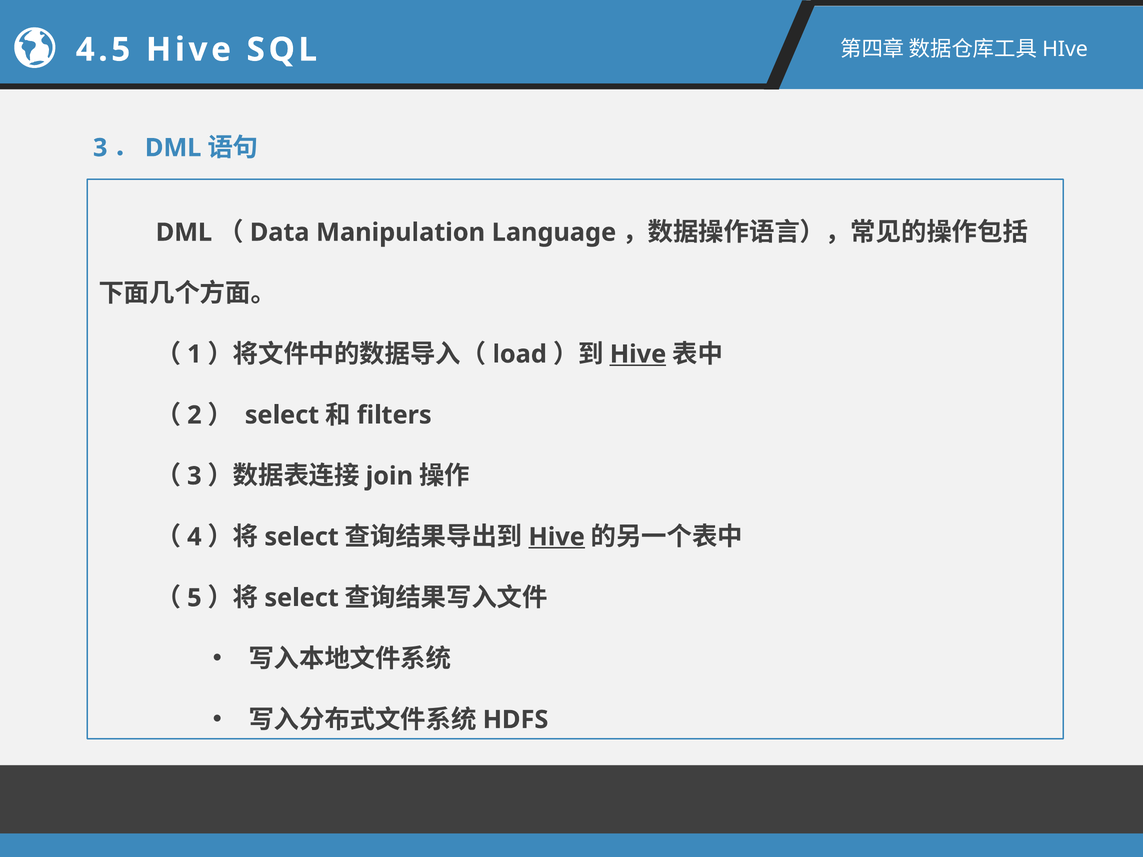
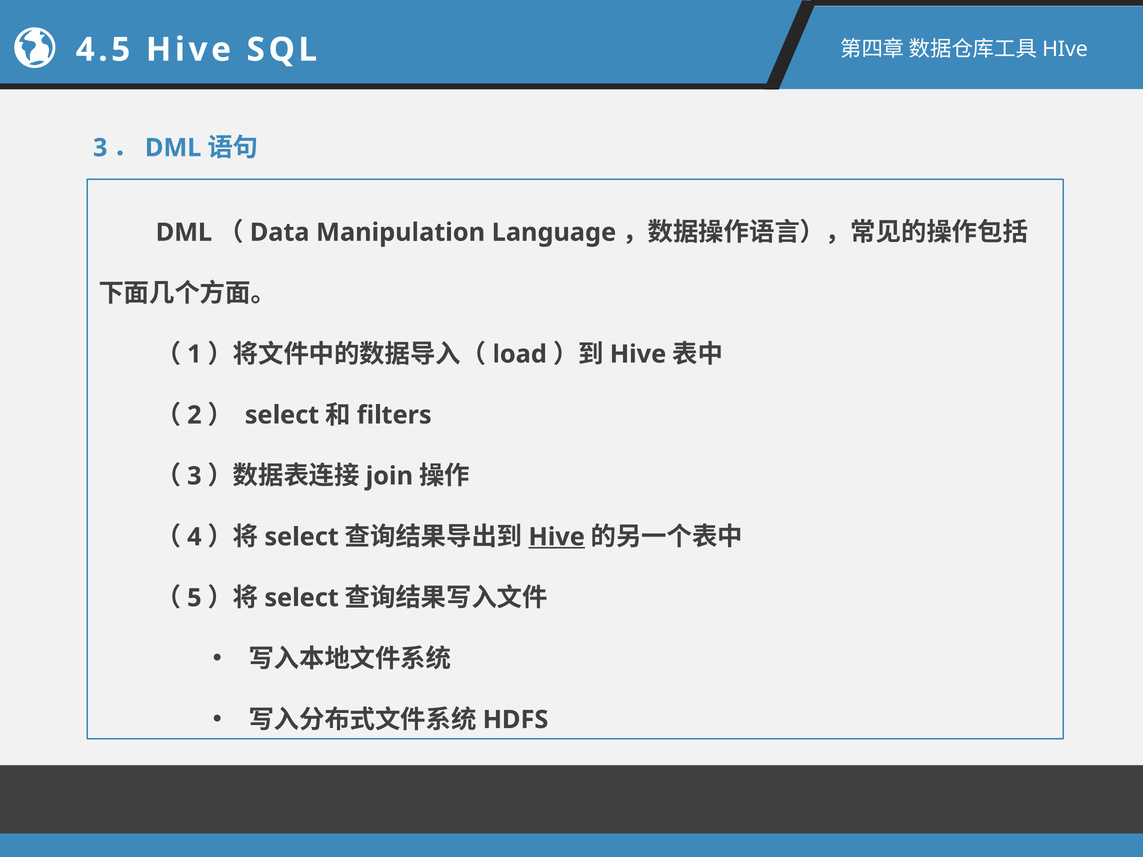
Hive at (638, 354) underline: present -> none
